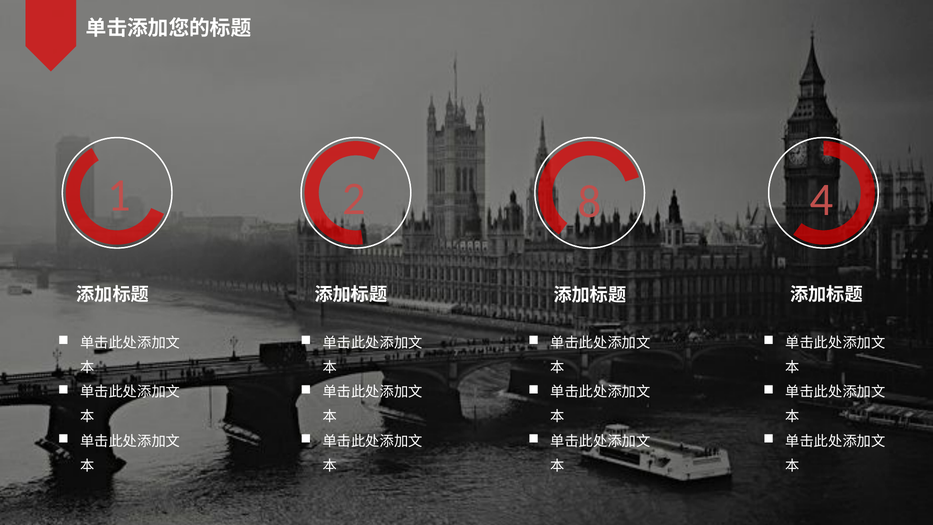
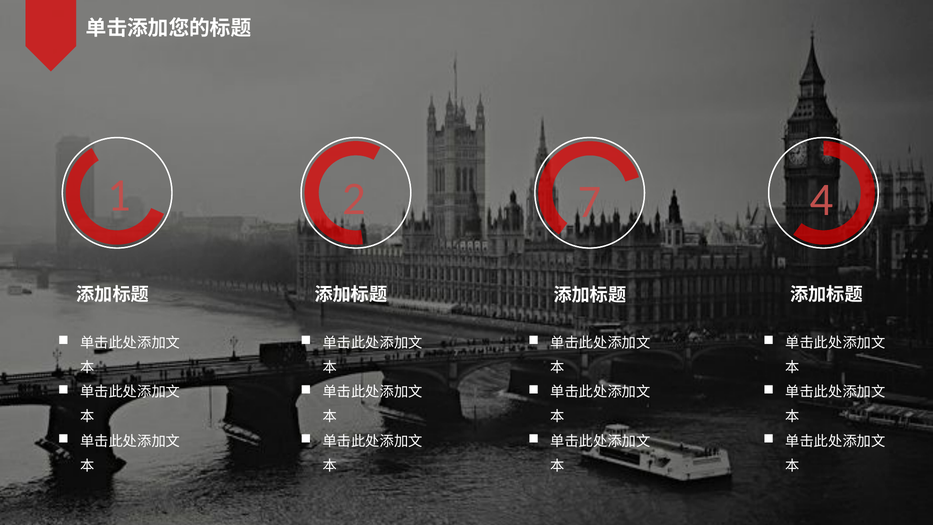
8: 8 -> 7
